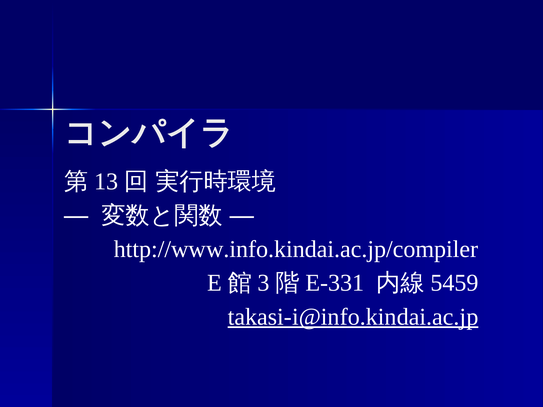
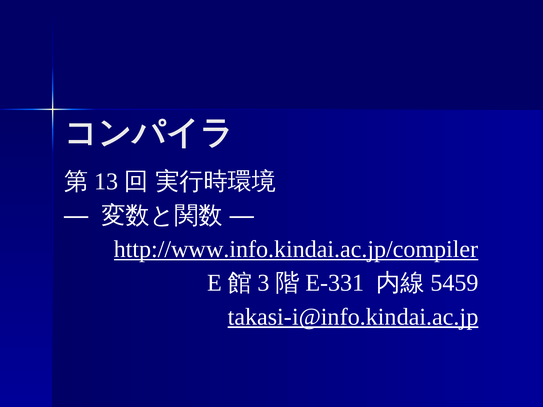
http://www.info.kindai.ac.jp/compiler underline: none -> present
